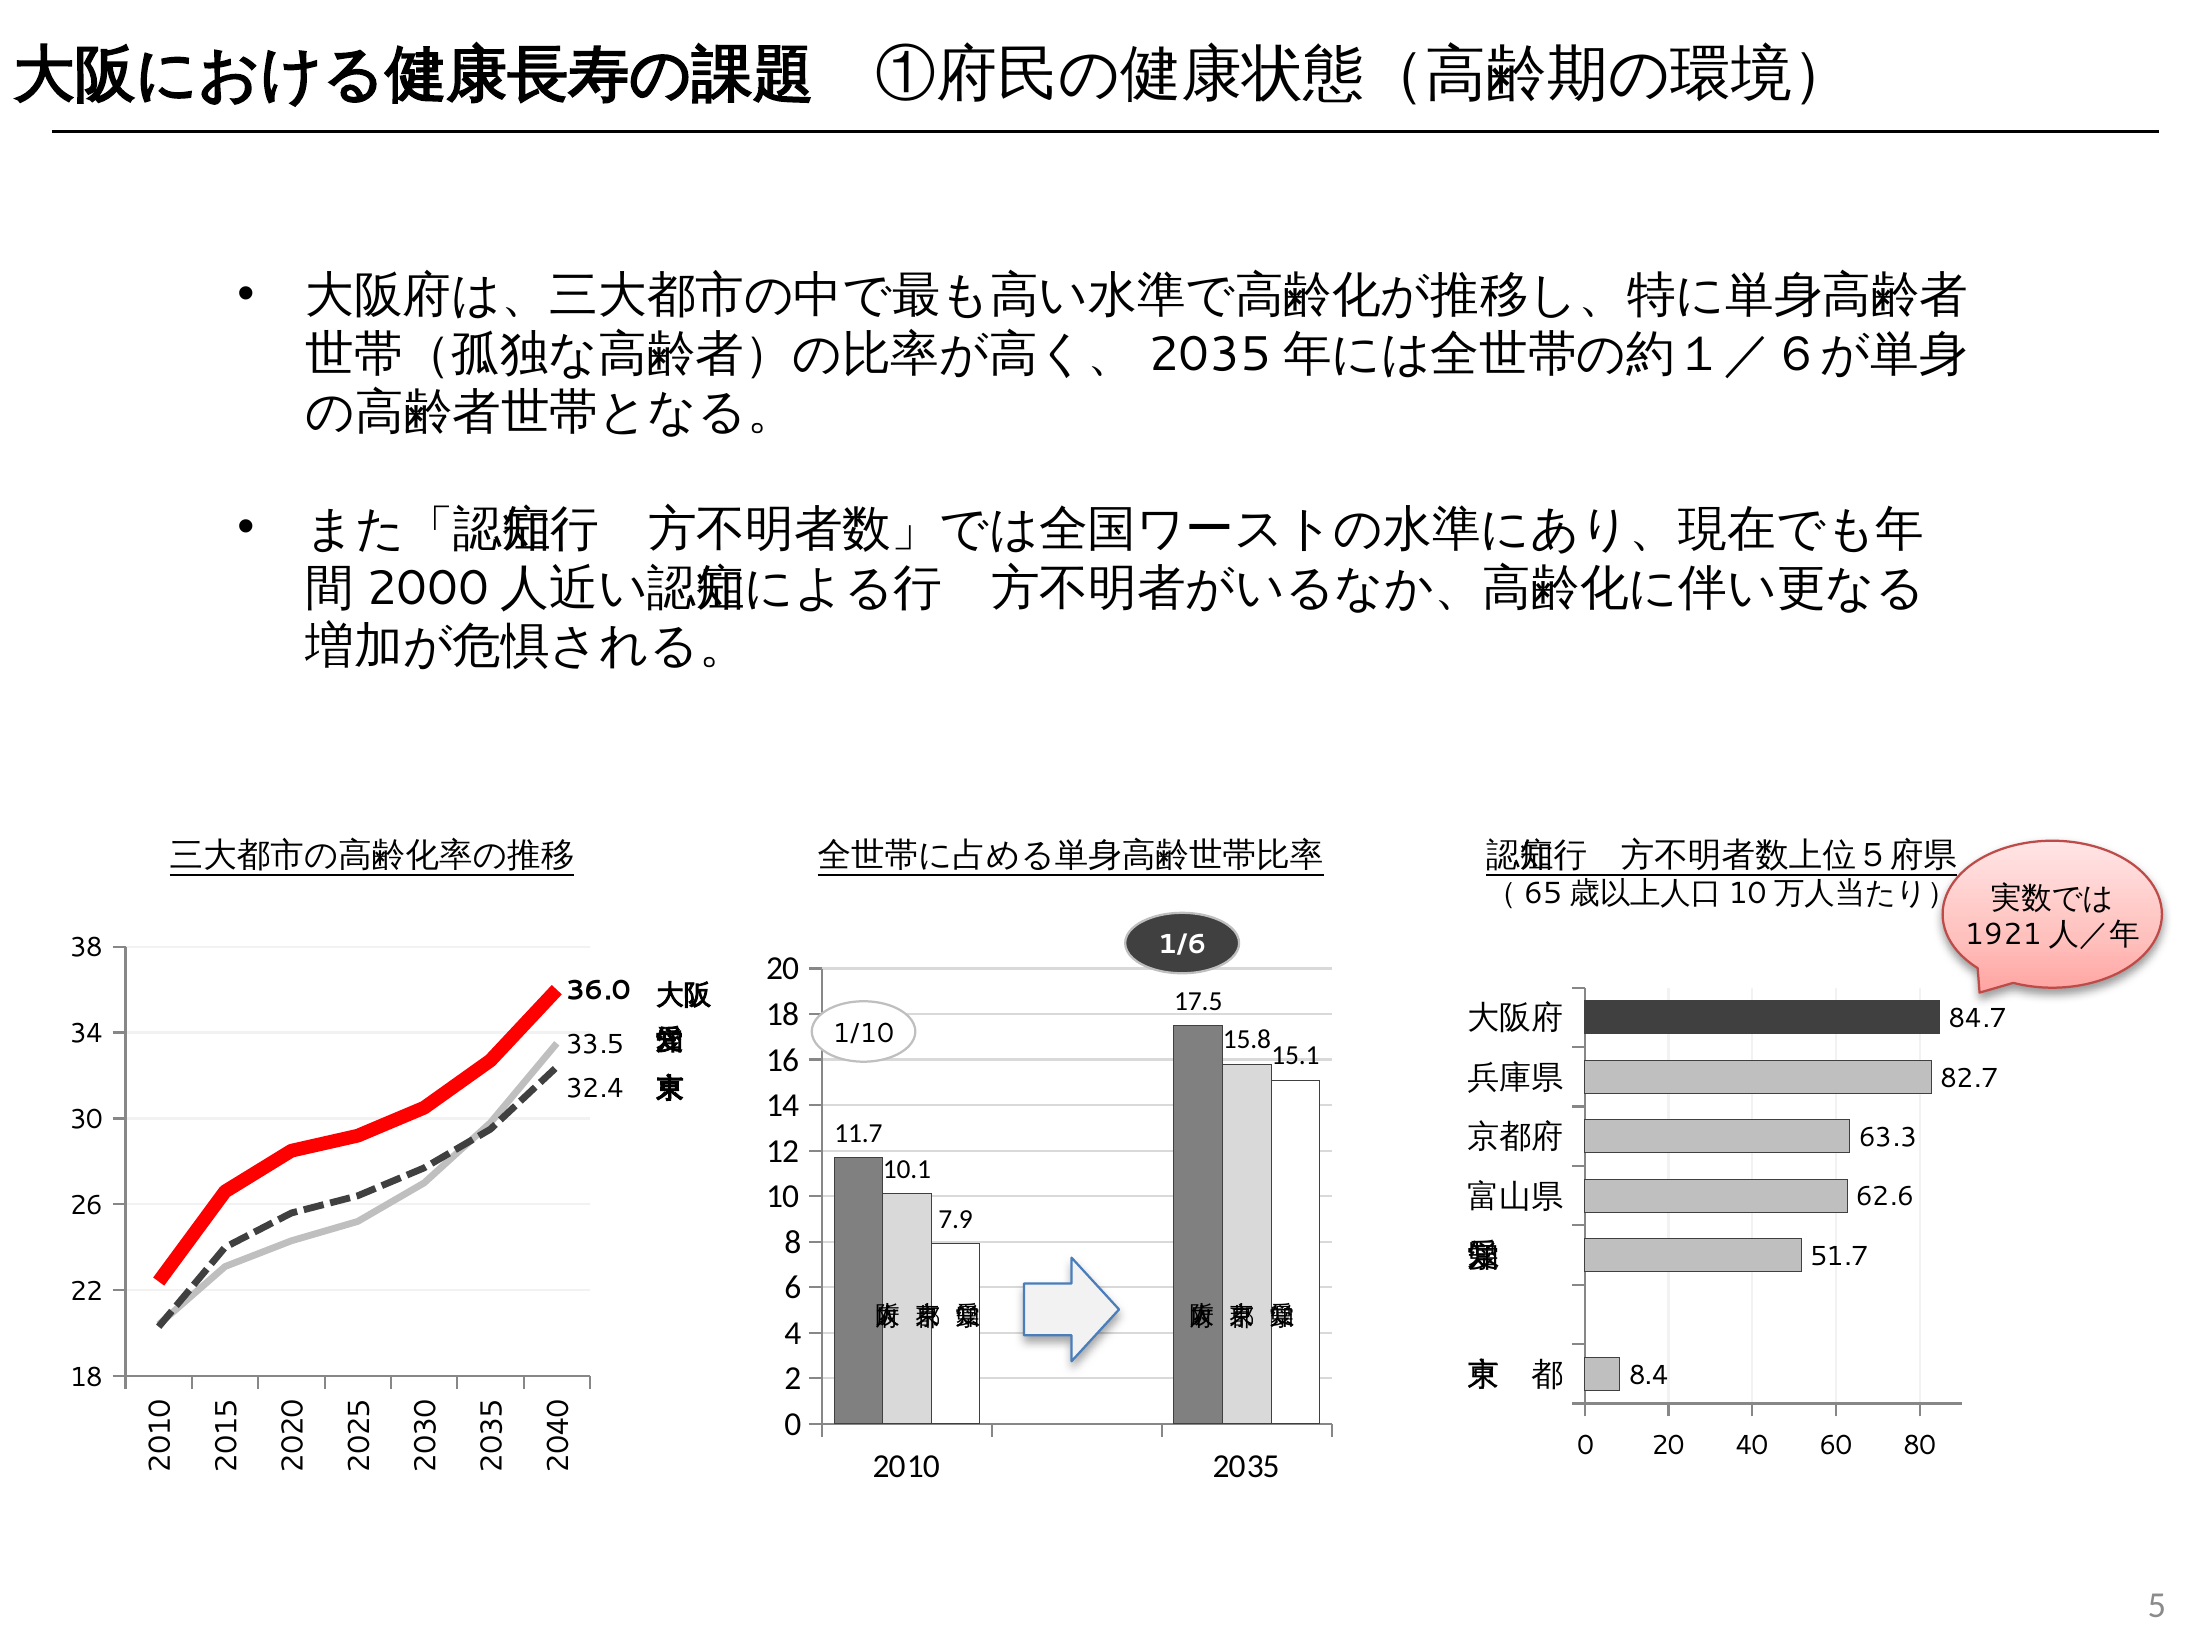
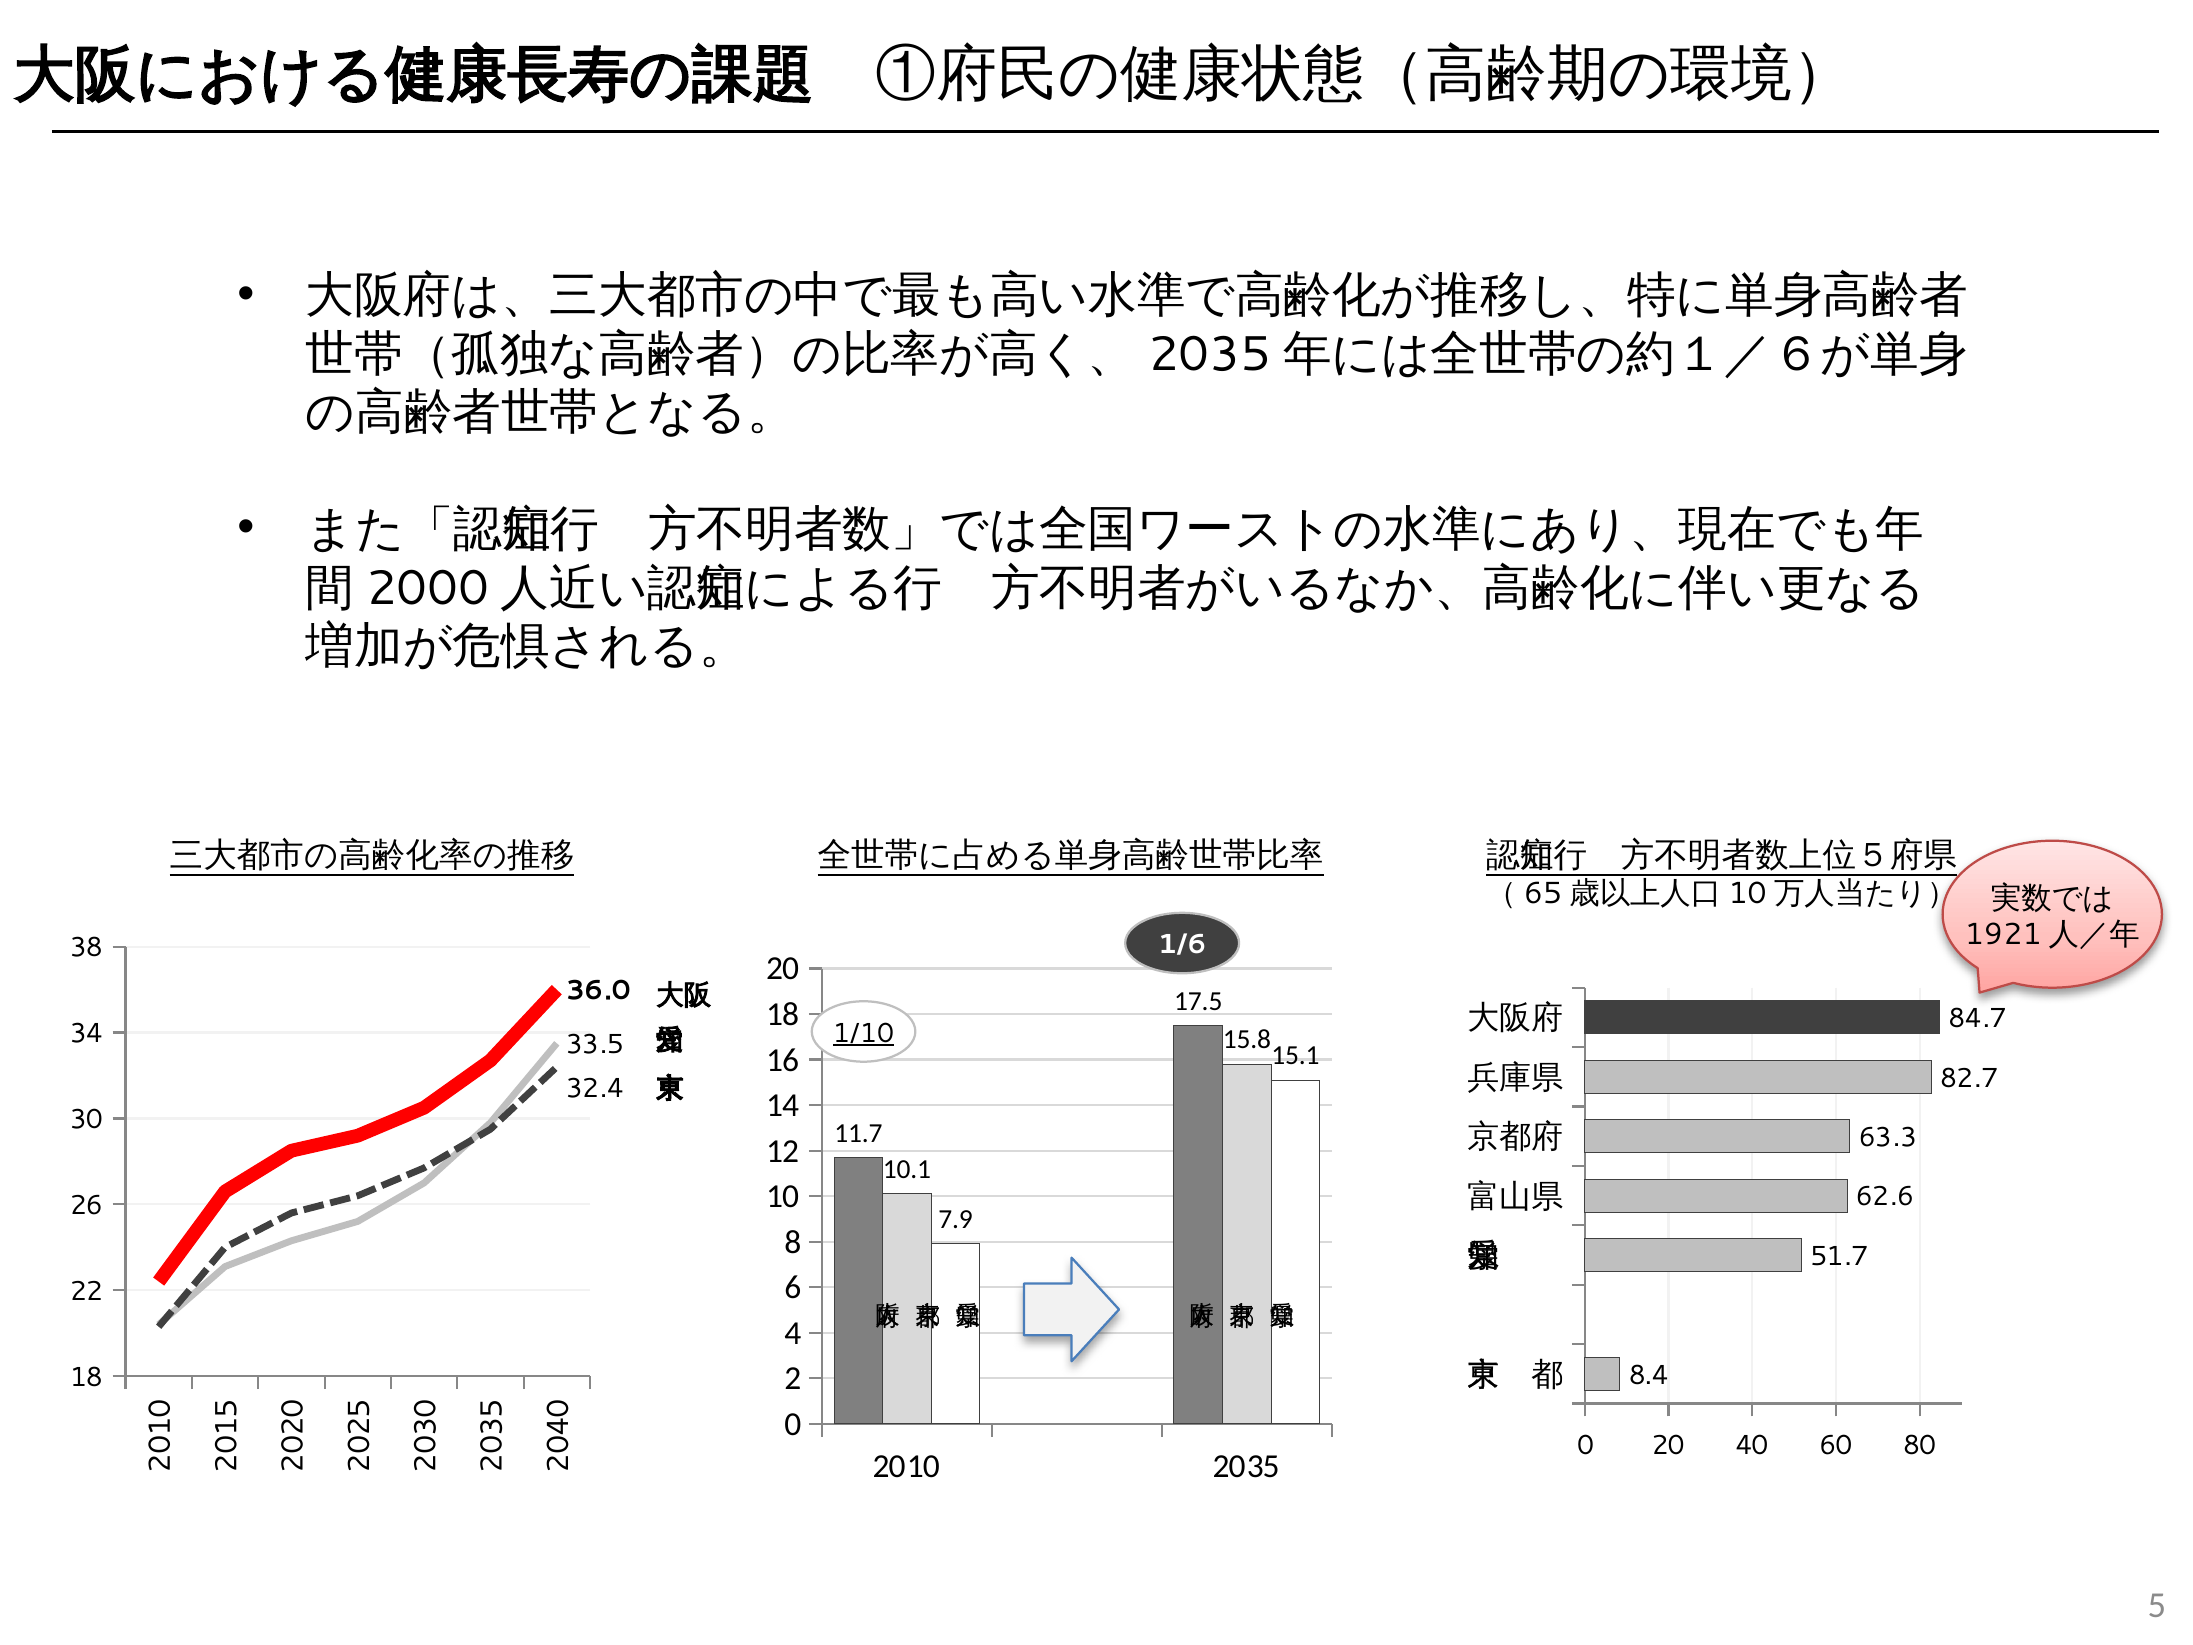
1/10 underline: none -> present
